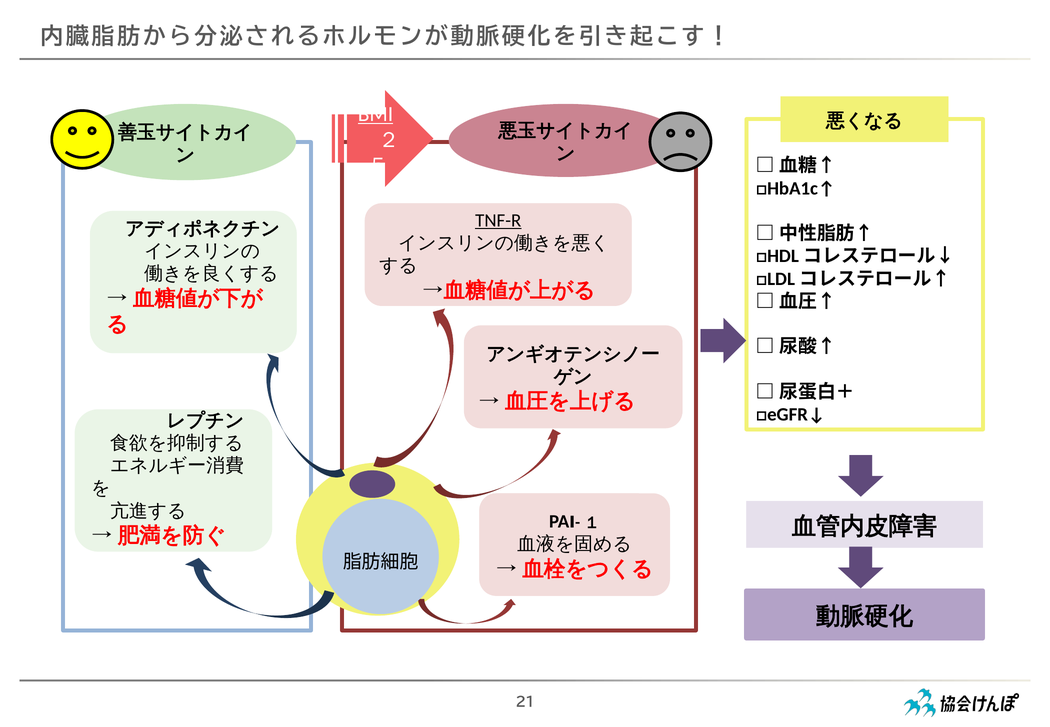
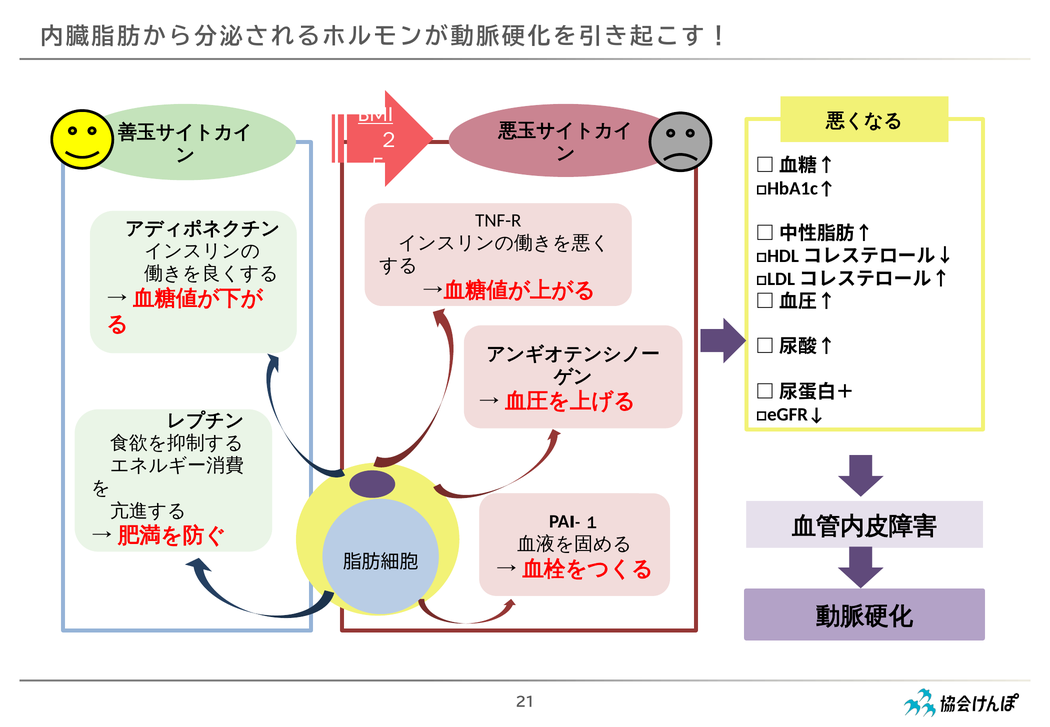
TNF-R underline: present -> none
